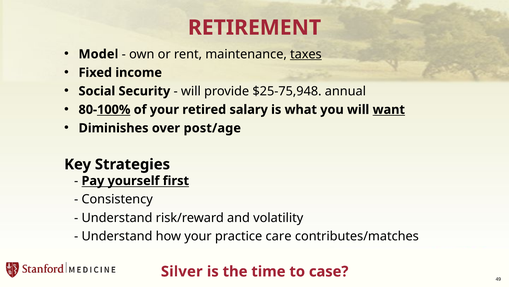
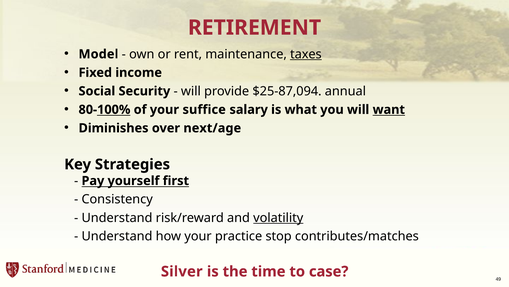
$25-75,948: $25-75,948 -> $25-87,094
retired: retired -> suffice
post/age: post/age -> next/age
volatility underline: none -> present
care: care -> stop
